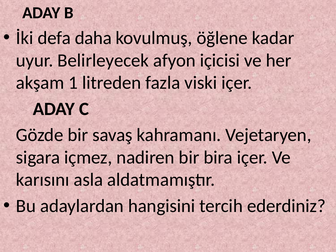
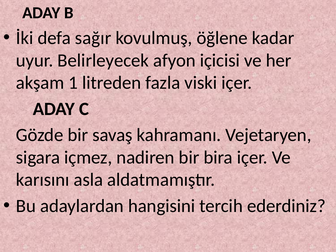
daha: daha -> sağır
